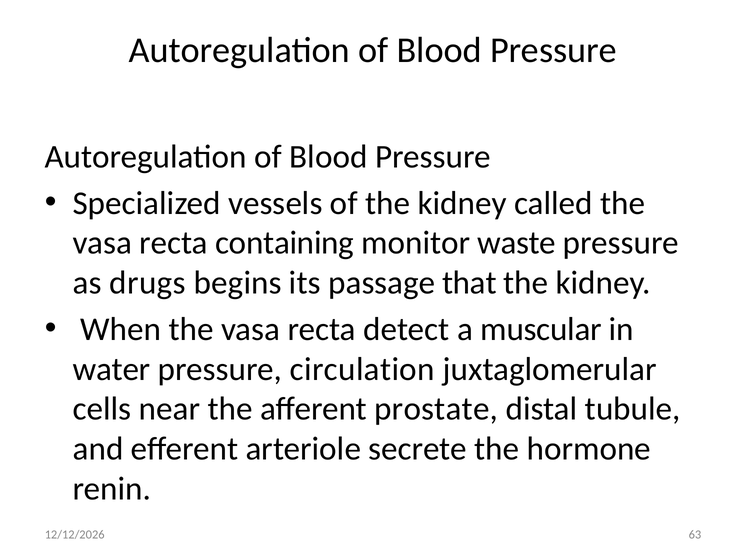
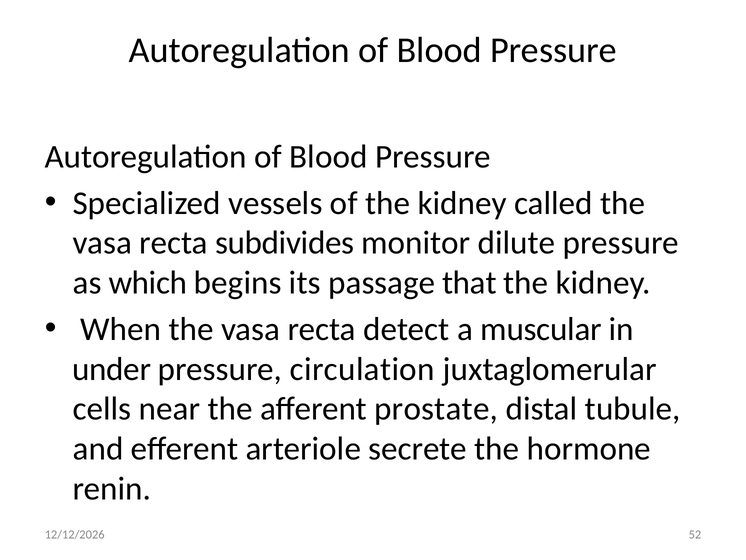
containing: containing -> subdivides
waste: waste -> dilute
drugs: drugs -> which
water: water -> under
63: 63 -> 52
